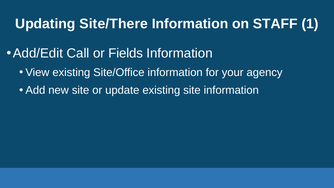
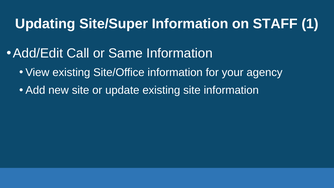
Site/There: Site/There -> Site/Super
Fields: Fields -> Same
